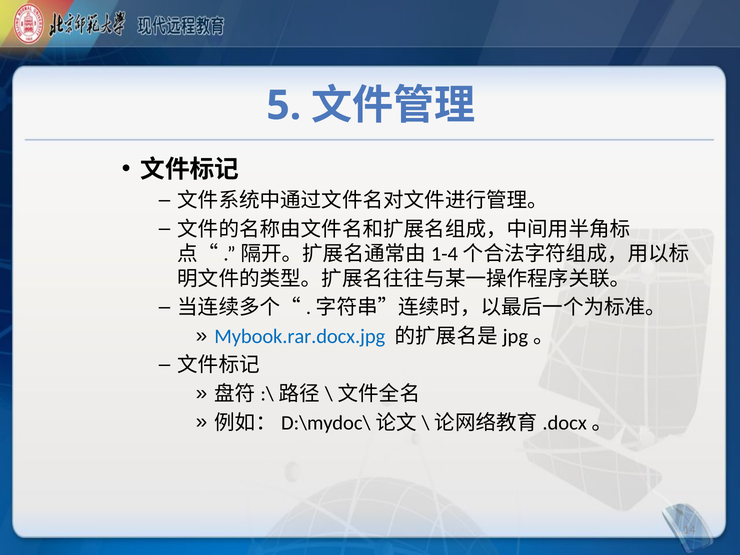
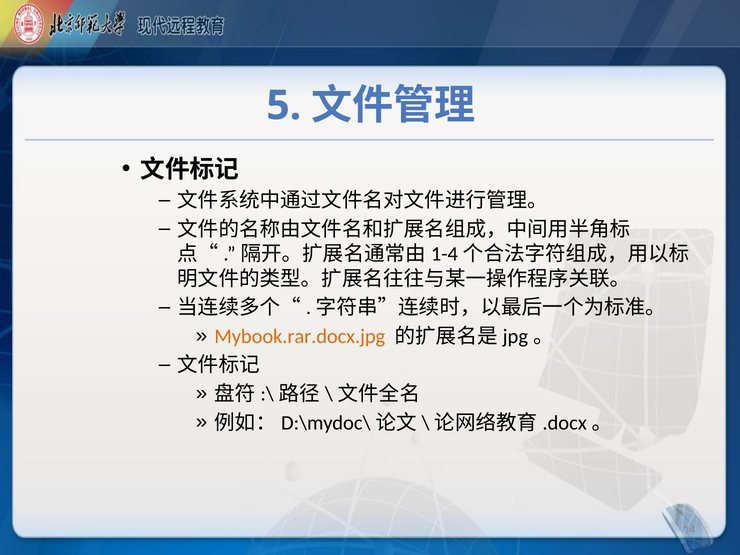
Mybook.rar.docx.jpg colour: blue -> orange
